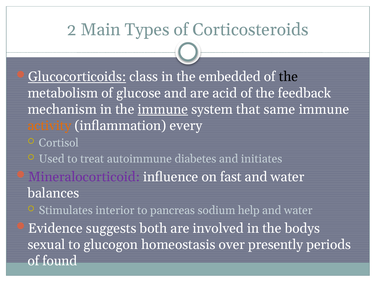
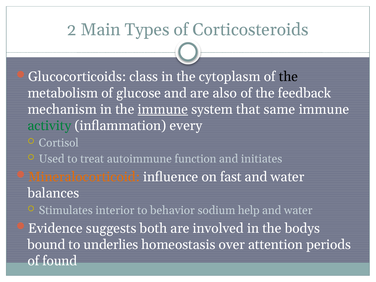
Glucocorticoids underline: present -> none
embedded: embedded -> cytoplasm
acid: acid -> also
activity colour: orange -> green
diabetes: diabetes -> function
Mineralocorticoid colour: purple -> orange
pancreas: pancreas -> behavior
sexual: sexual -> bound
glucogon: glucogon -> underlies
presently: presently -> attention
